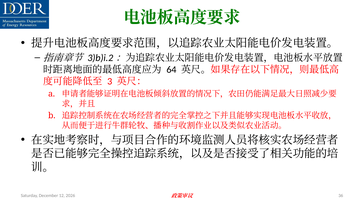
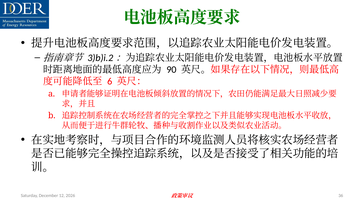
64: 64 -> 90
3: 3 -> 6
